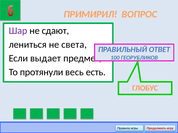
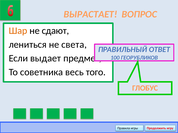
ПРИМИРИЛ: ПРИМИРИЛ -> ВЫРАСТАЕТ
Шар colour: purple -> orange
протянули: протянули -> советника
есть: есть -> того
